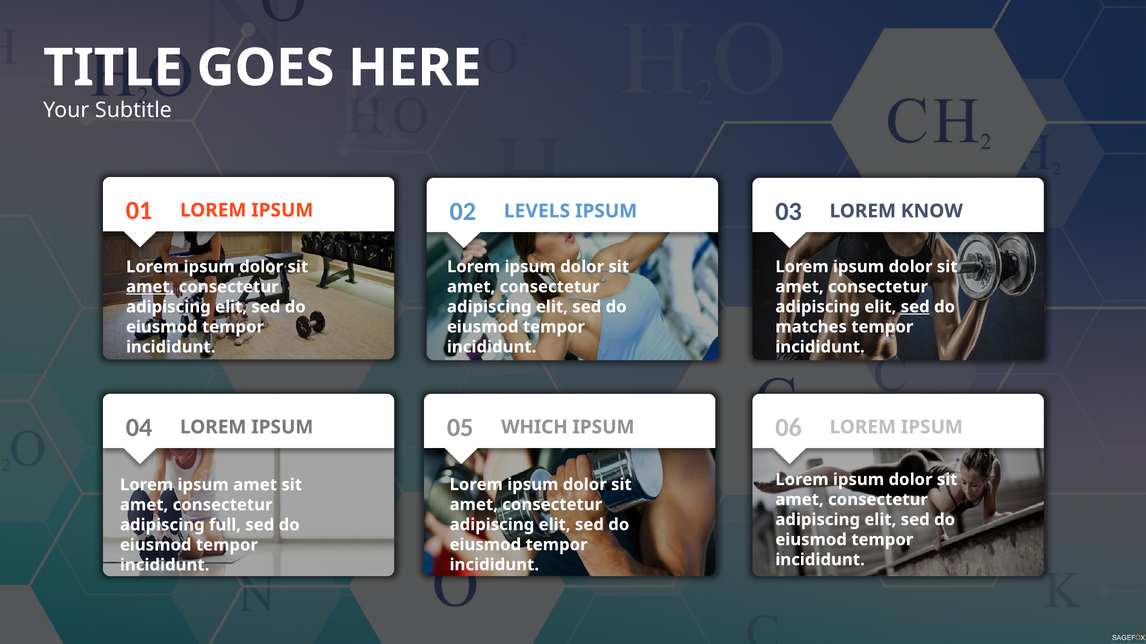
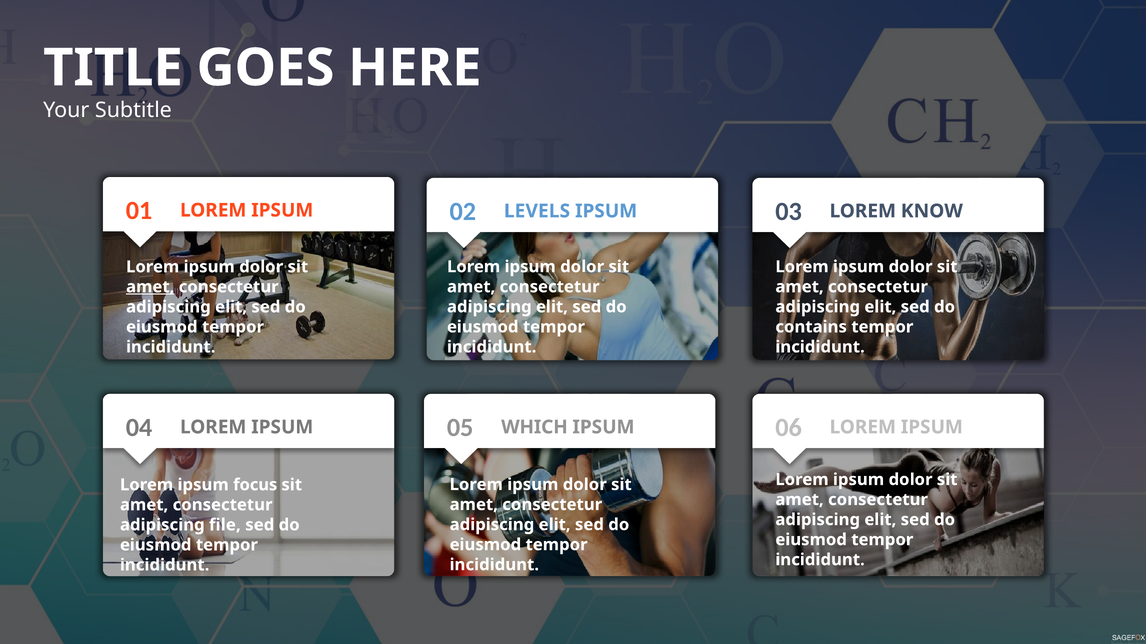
sed at (915, 307) underline: present -> none
matches: matches -> contains
ipsum amet: amet -> focus
full: full -> file
